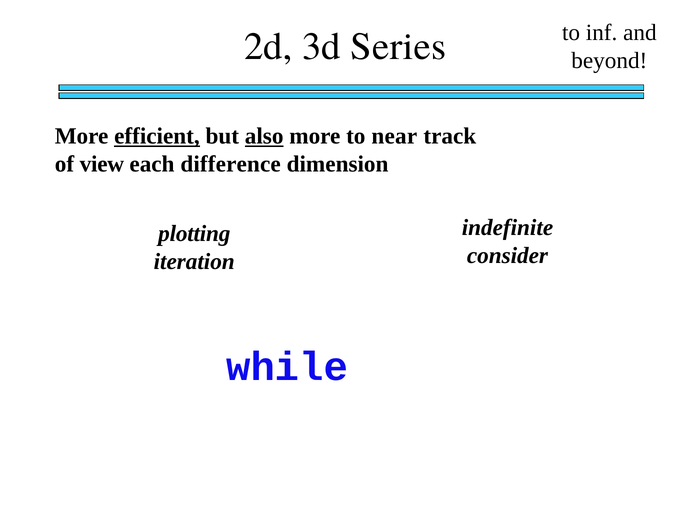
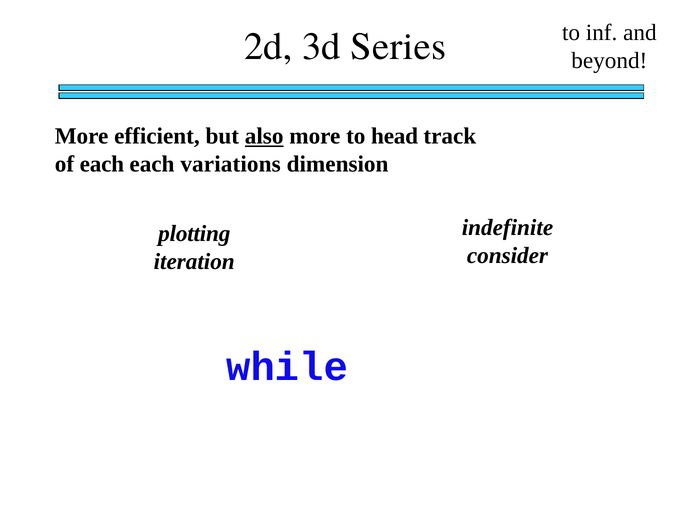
efficient underline: present -> none
near: near -> head
of view: view -> each
difference: difference -> variations
